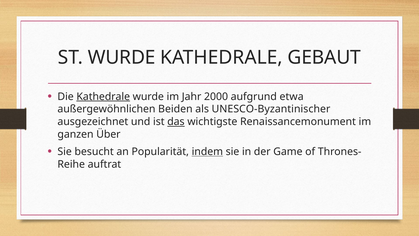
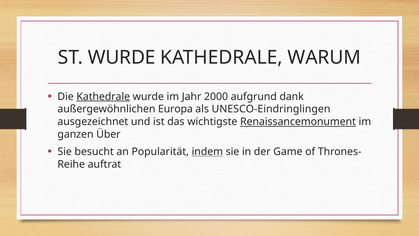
GEBAUT: GEBAUT -> WARUM
etwa: etwa -> dank
Beiden: Beiden -> Europa
UNESCO-Byzantinischer: UNESCO-Byzantinischer -> UNESCO-Eindringlingen
das underline: present -> none
Renaissancemonument underline: none -> present
